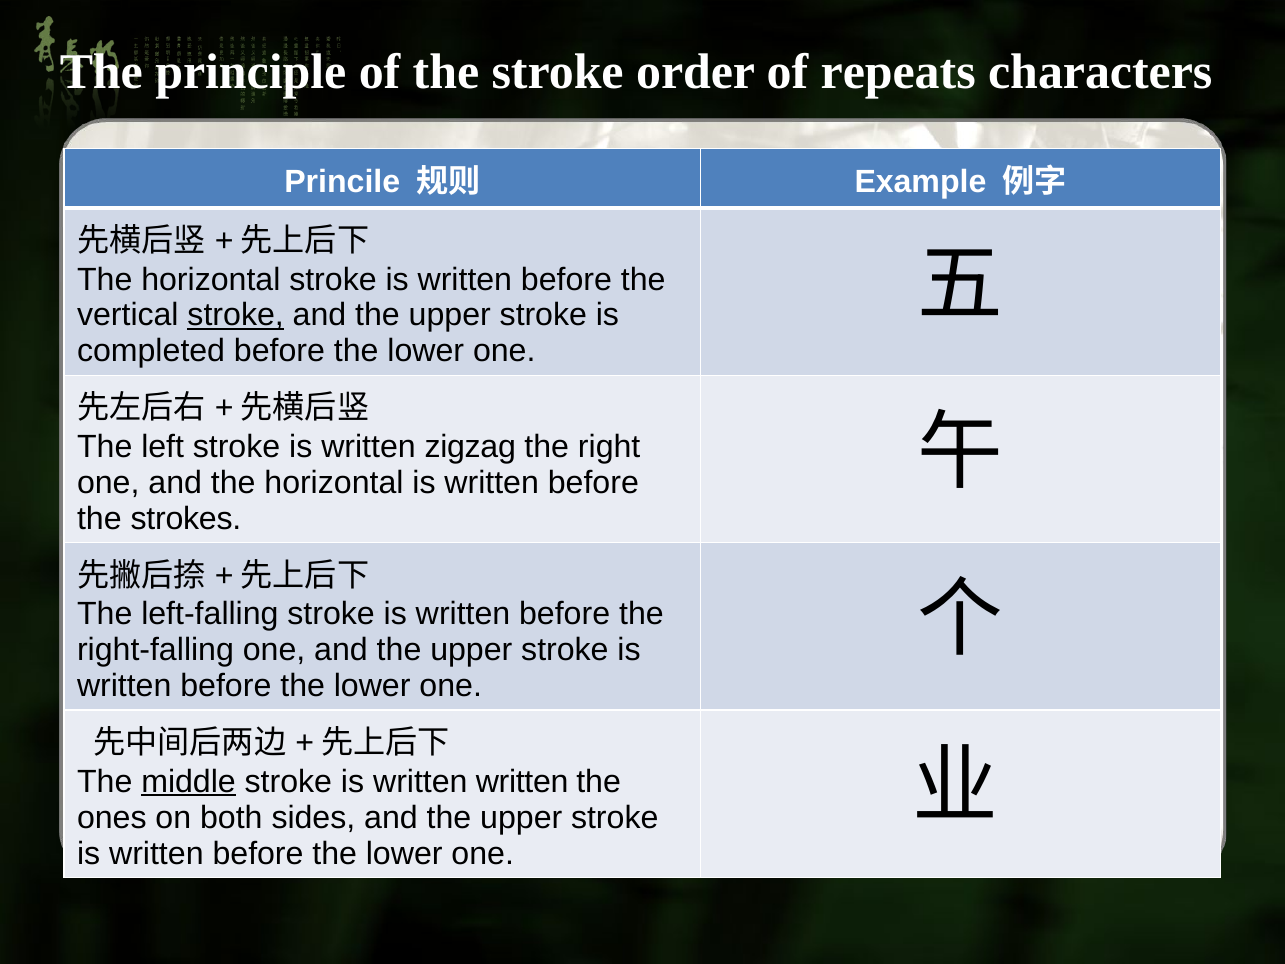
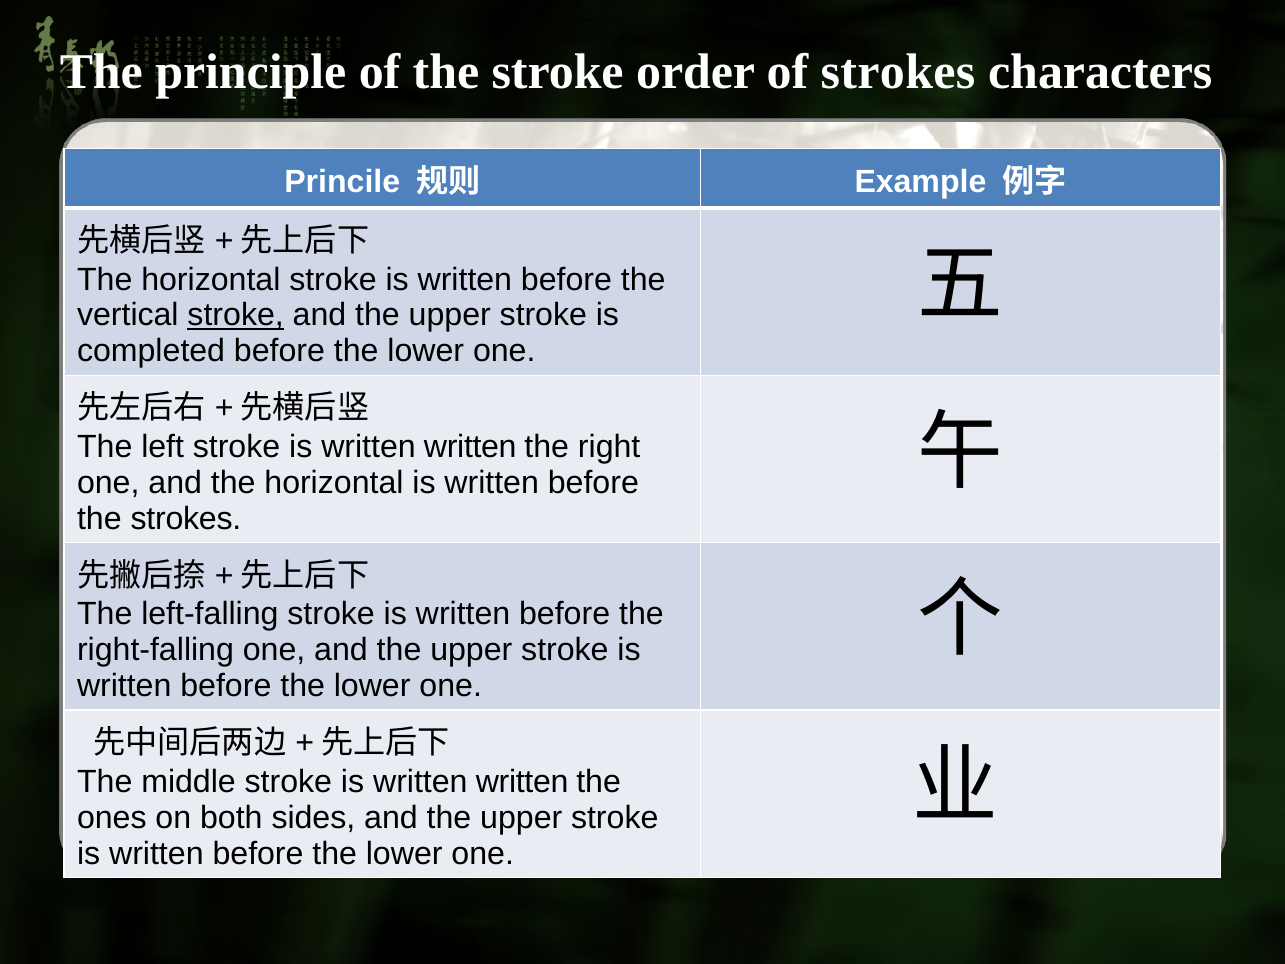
of repeats: repeats -> strokes
zigzag at (470, 447): zigzag -> written
middle underline: present -> none
